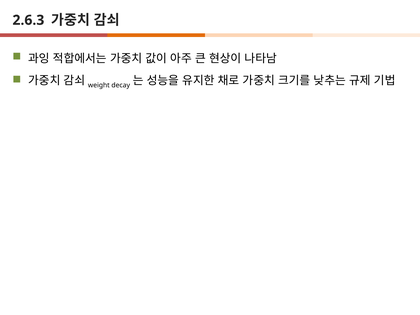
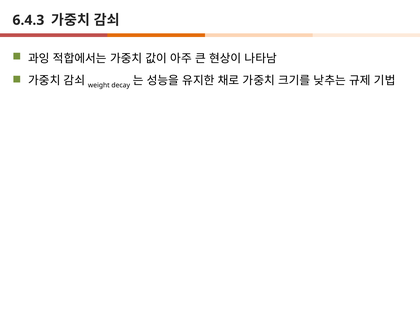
2.6.3: 2.6.3 -> 6.4.3
